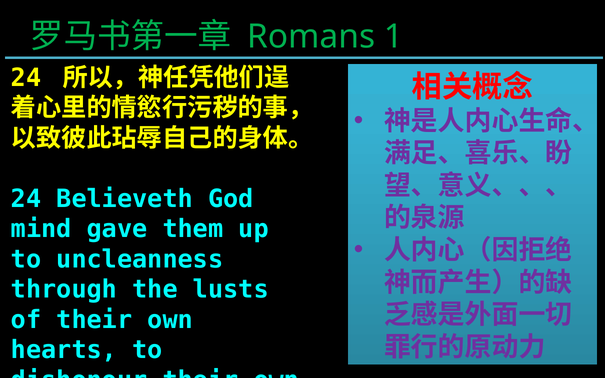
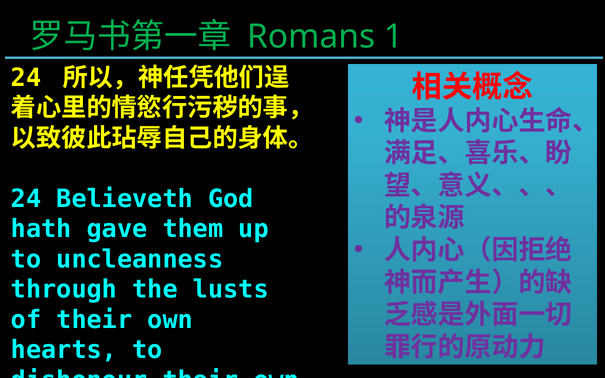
mind: mind -> hath
